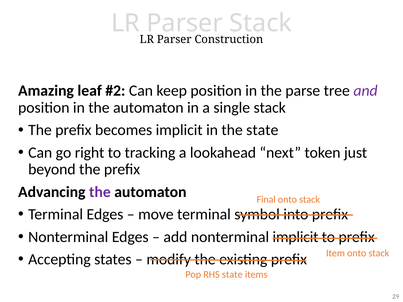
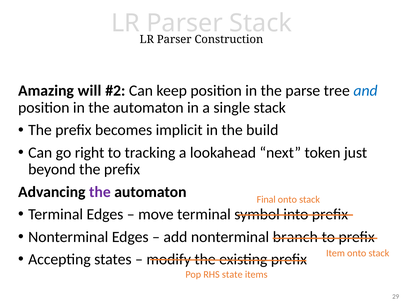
leaf: leaf -> will
and colour: purple -> blue
the state: state -> build
nonterminal implicit: implicit -> branch
